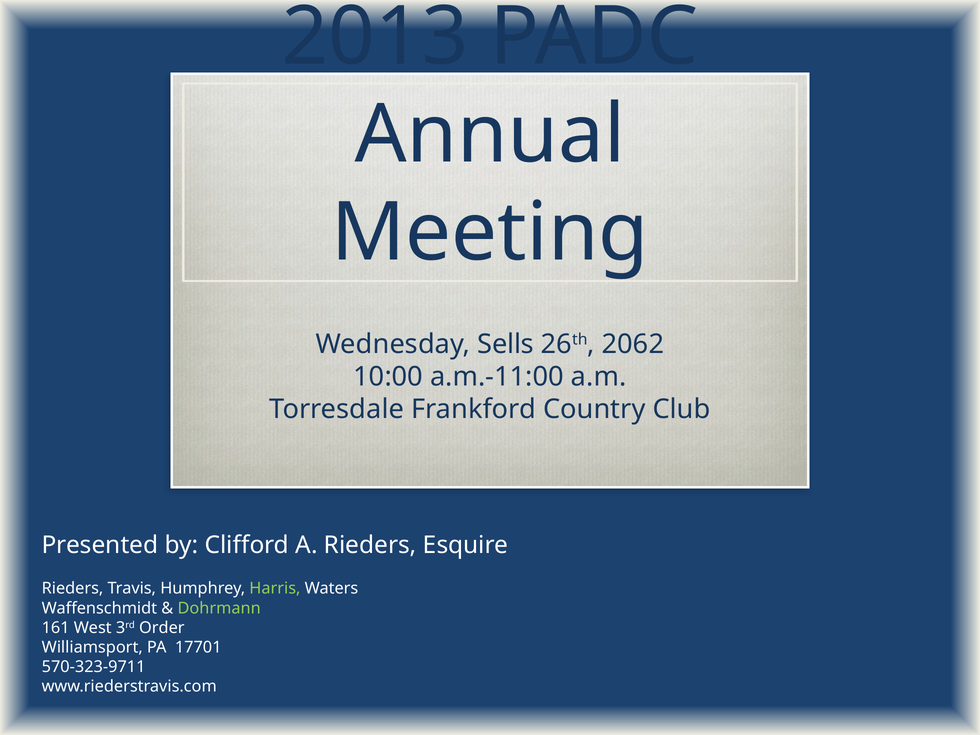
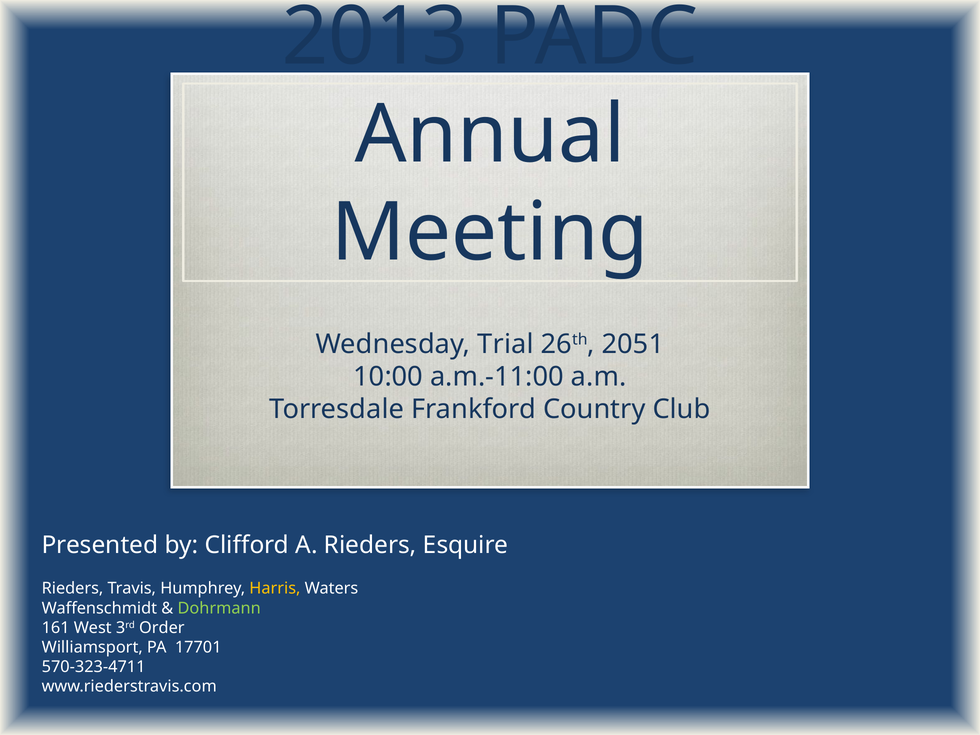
Sells: Sells -> Trial
2062: 2062 -> 2051
Harris colour: light green -> yellow
570-323-9711: 570-323-9711 -> 570-323-4711
